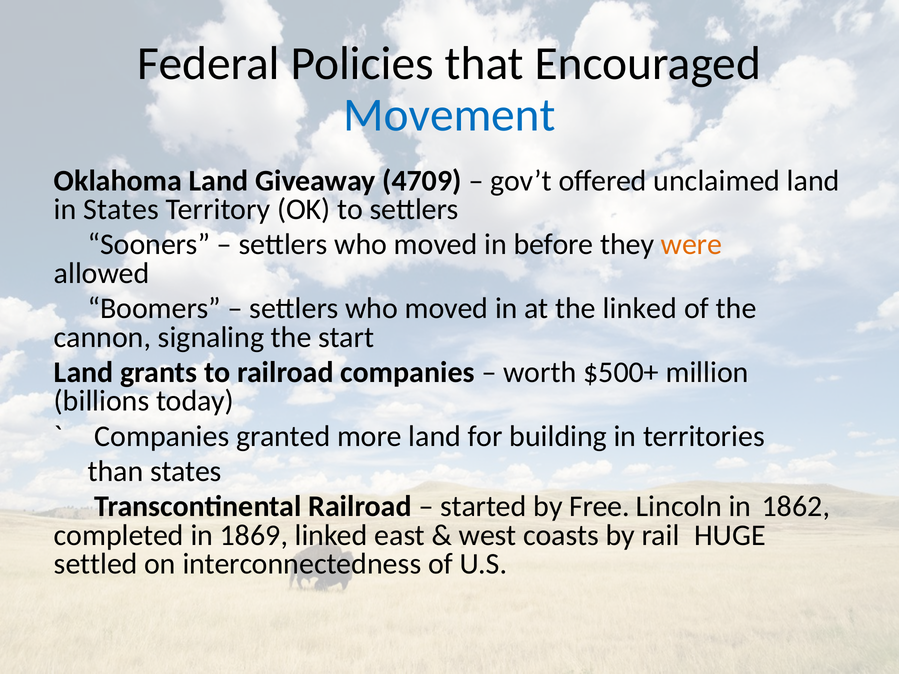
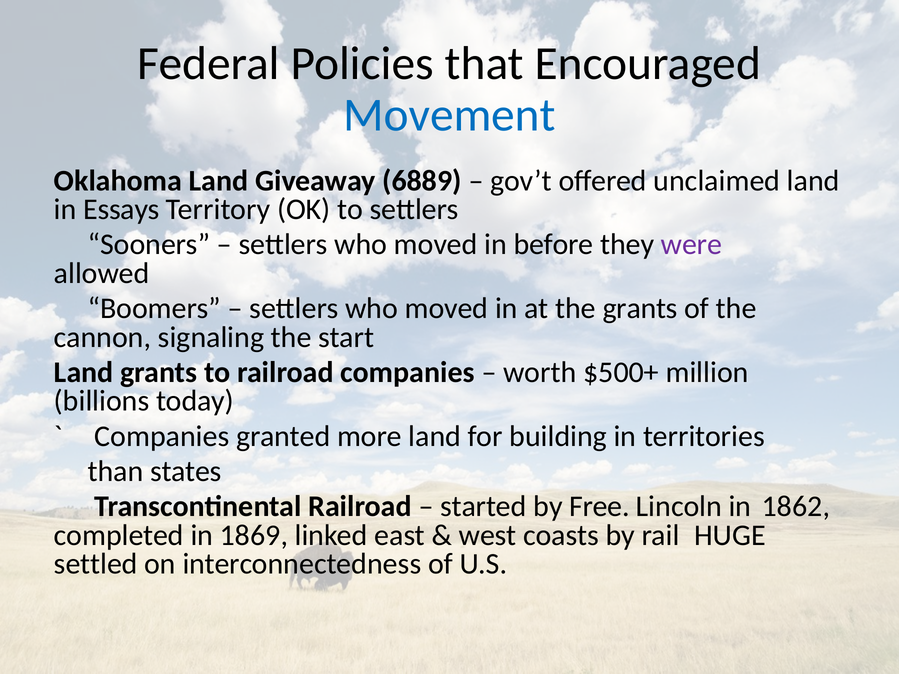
4709: 4709 -> 6889
in States: States -> Essays
were colour: orange -> purple
the linked: linked -> grants
